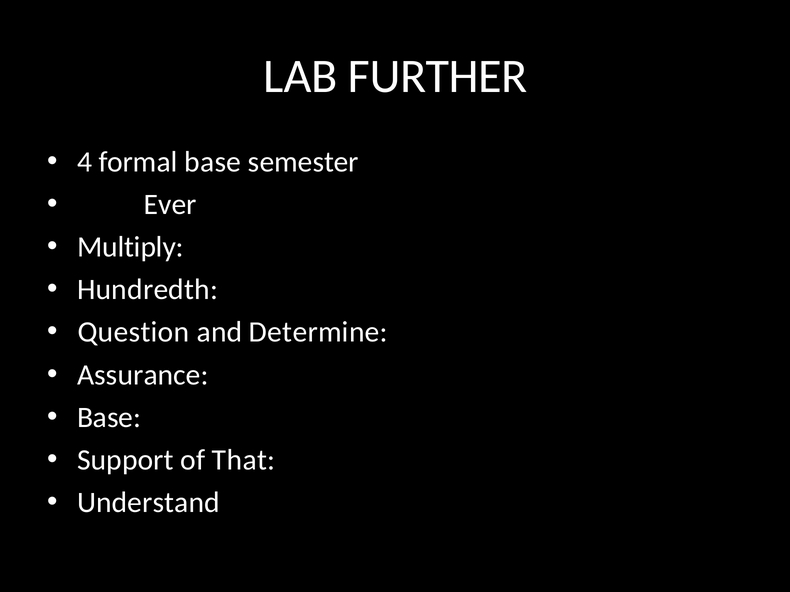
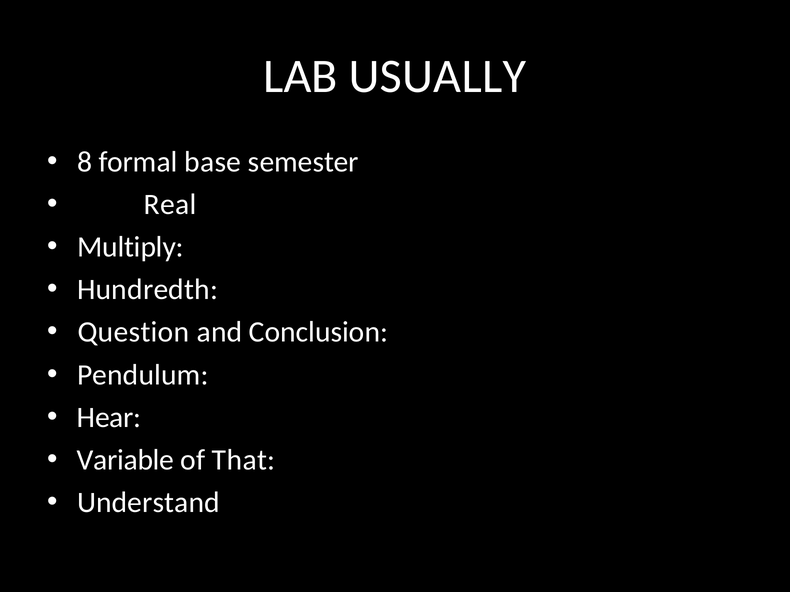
FURTHER: FURTHER -> USUALLY
4: 4 -> 8
Ever: Ever -> Real
Determine: Determine -> Conclusion
Assurance: Assurance -> Pendulum
Base at (109, 418): Base -> Hear
Support: Support -> Variable
